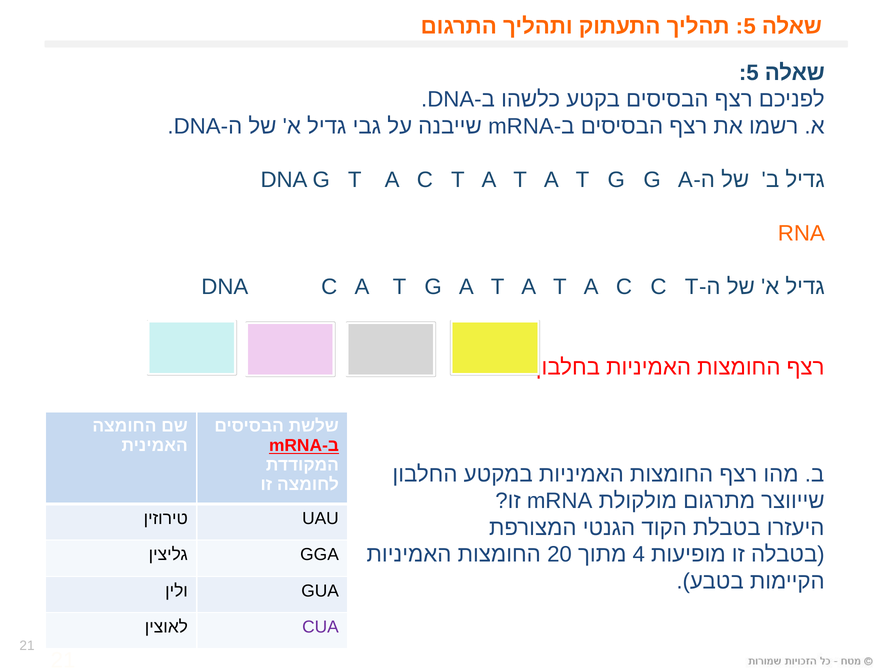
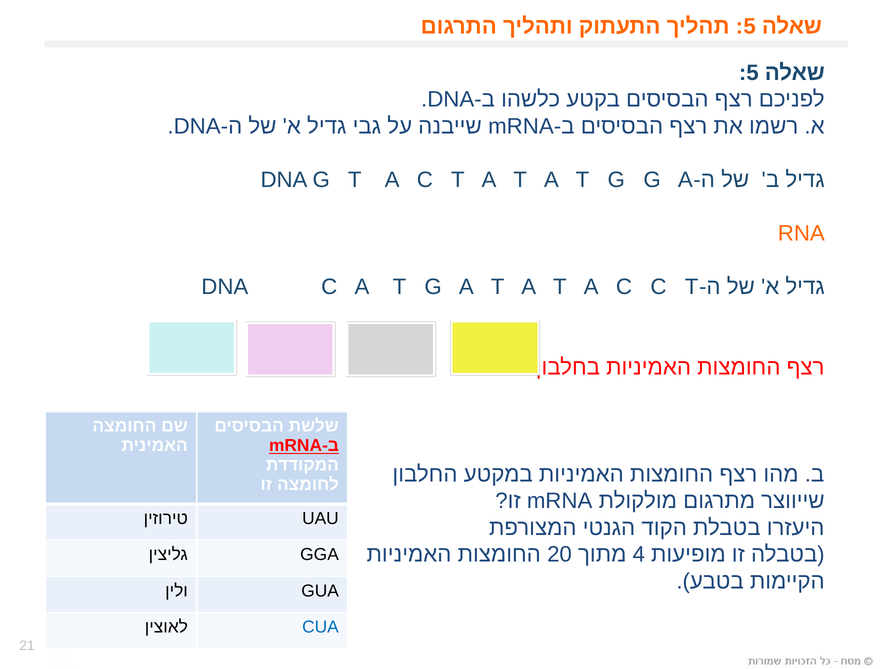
CUA colour: purple -> blue
